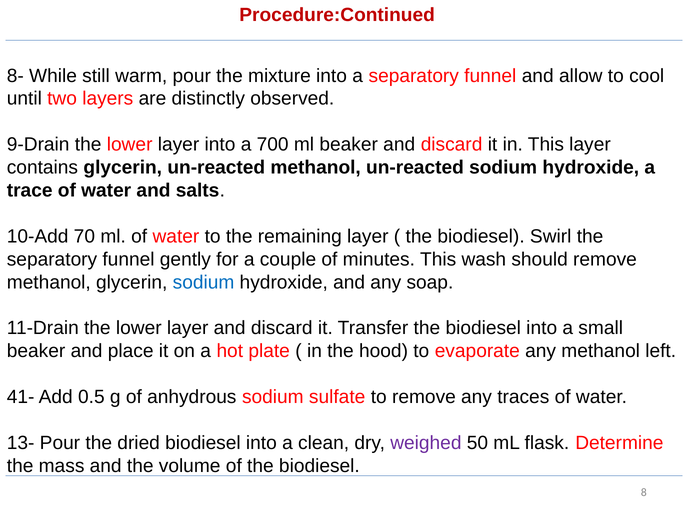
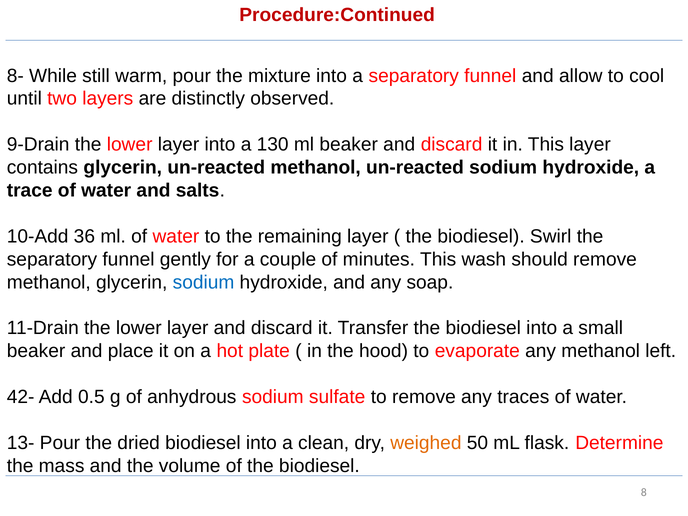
700: 700 -> 130
70: 70 -> 36
41-: 41- -> 42-
weighed colour: purple -> orange
